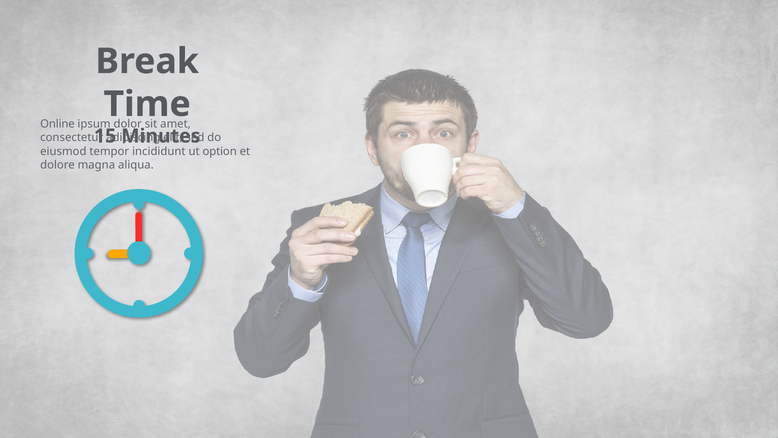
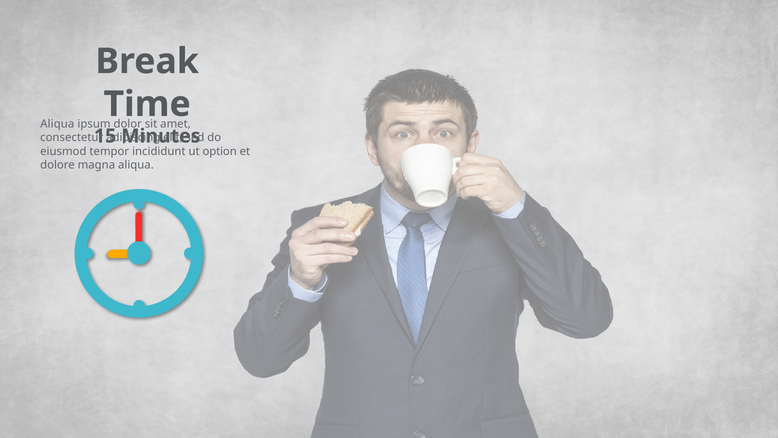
Online at (57, 124): Online -> Aliqua
